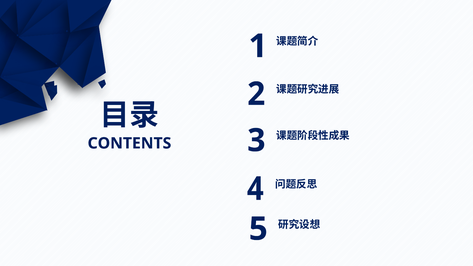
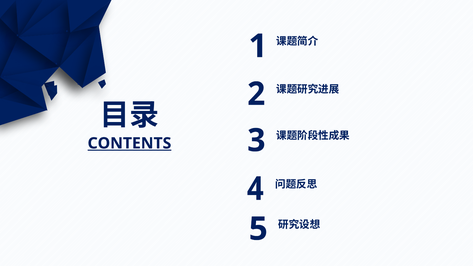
CONTENTS underline: none -> present
